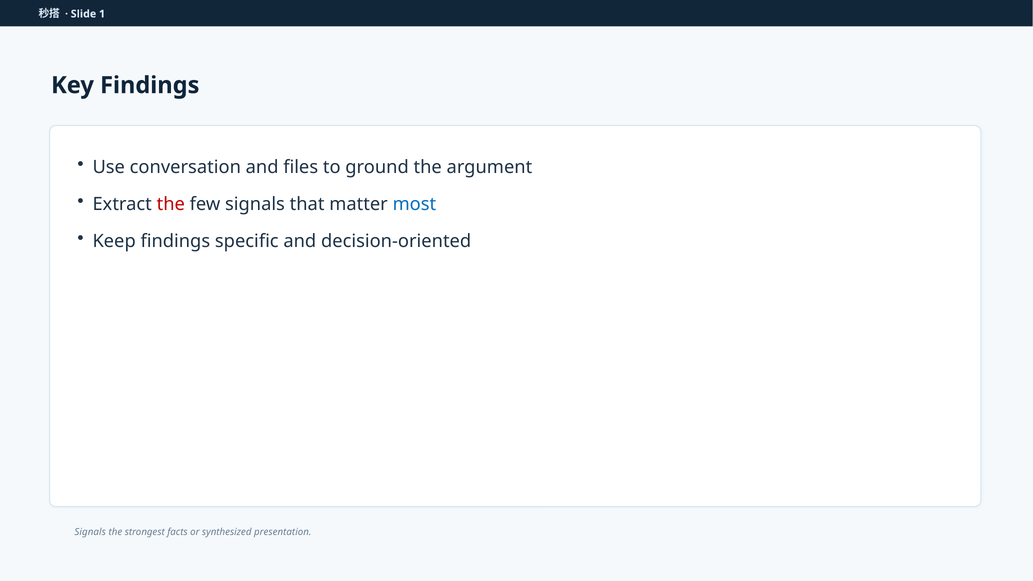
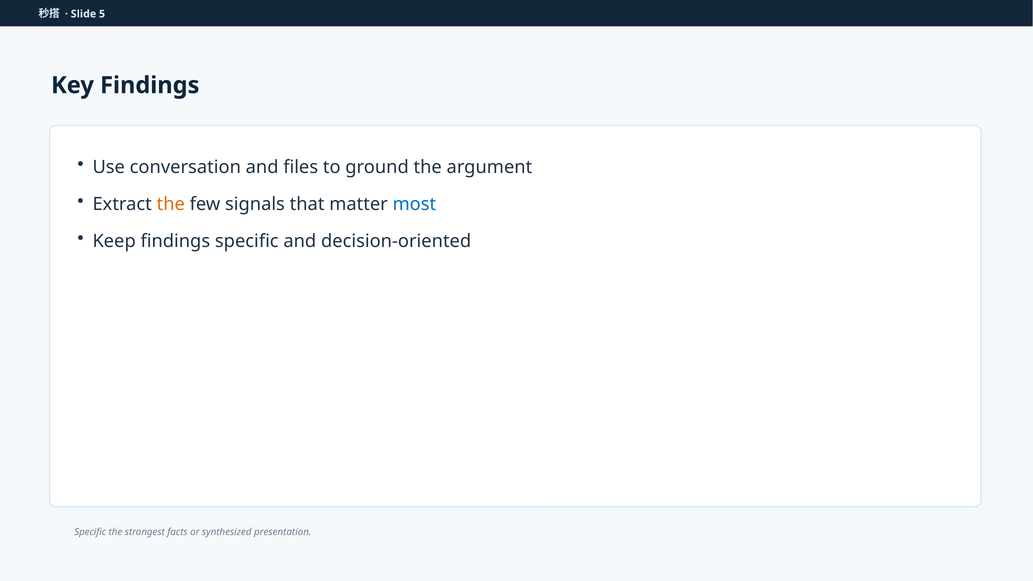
1: 1 -> 5
the at (171, 204) colour: red -> orange
Signals at (90, 532): Signals -> Specific
